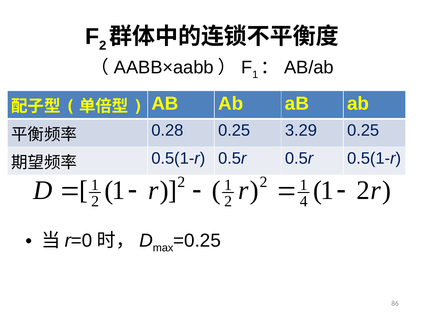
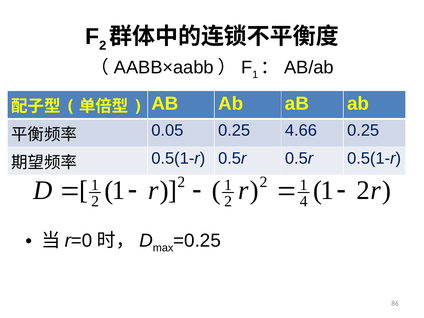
0.28: 0.28 -> 0.05
3.29: 3.29 -> 4.66
